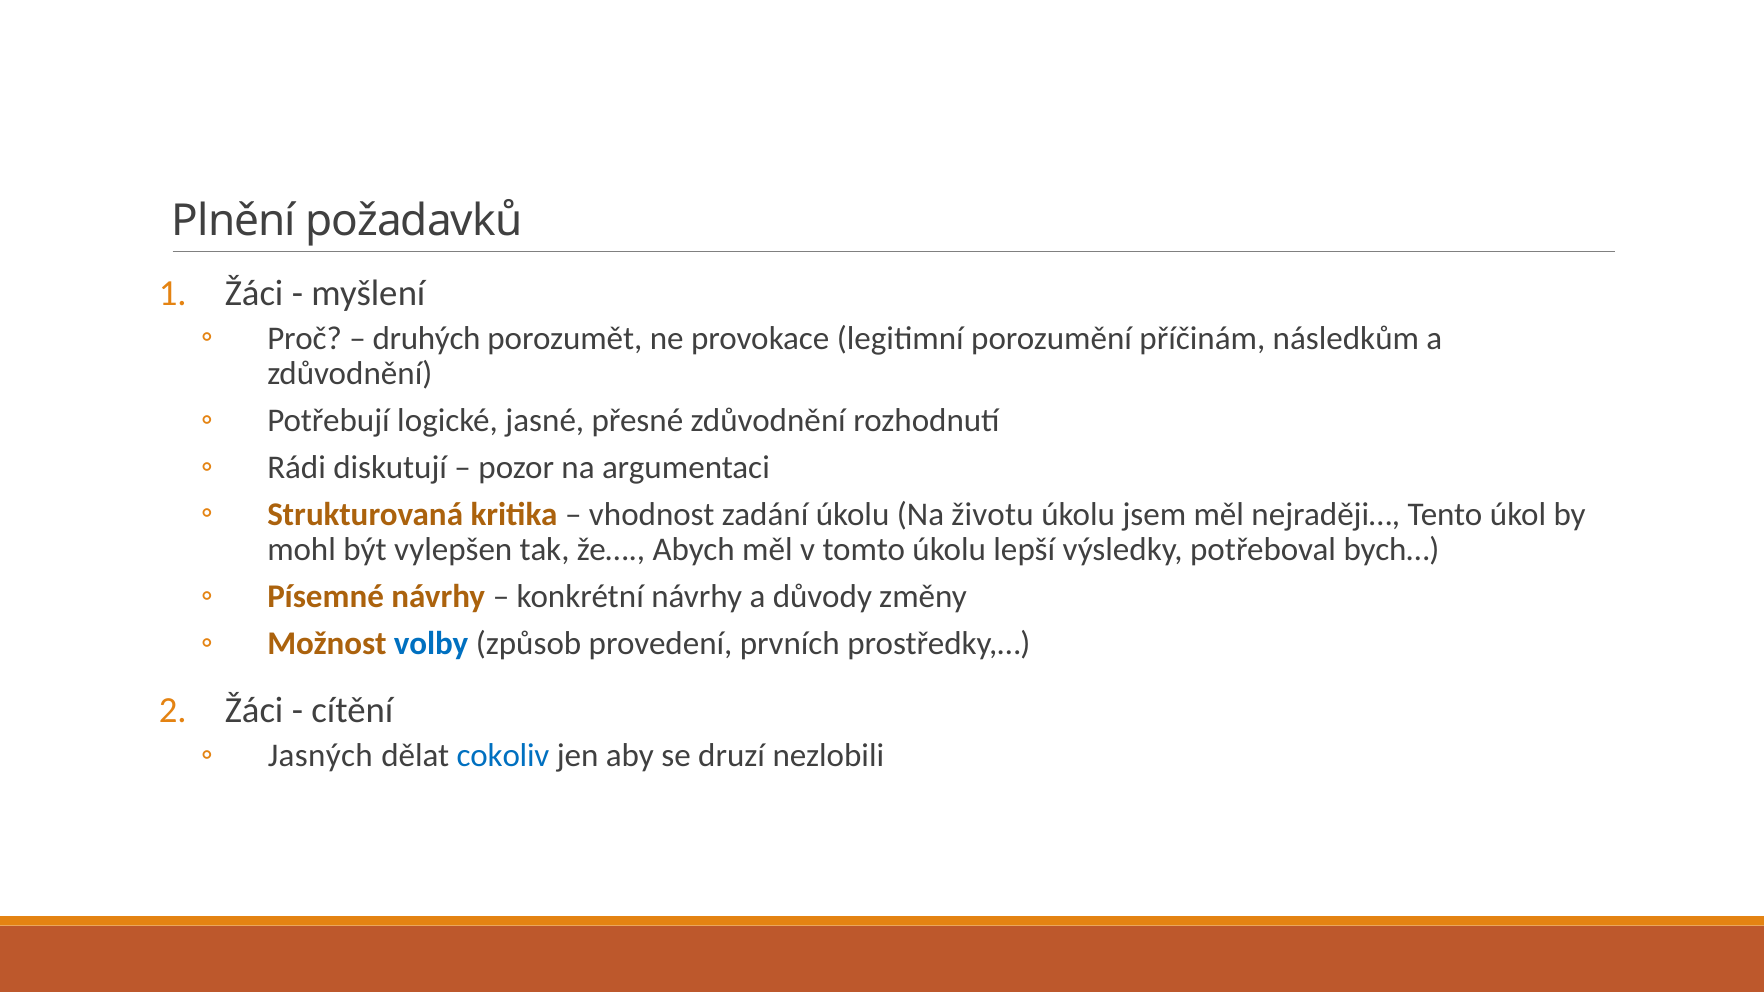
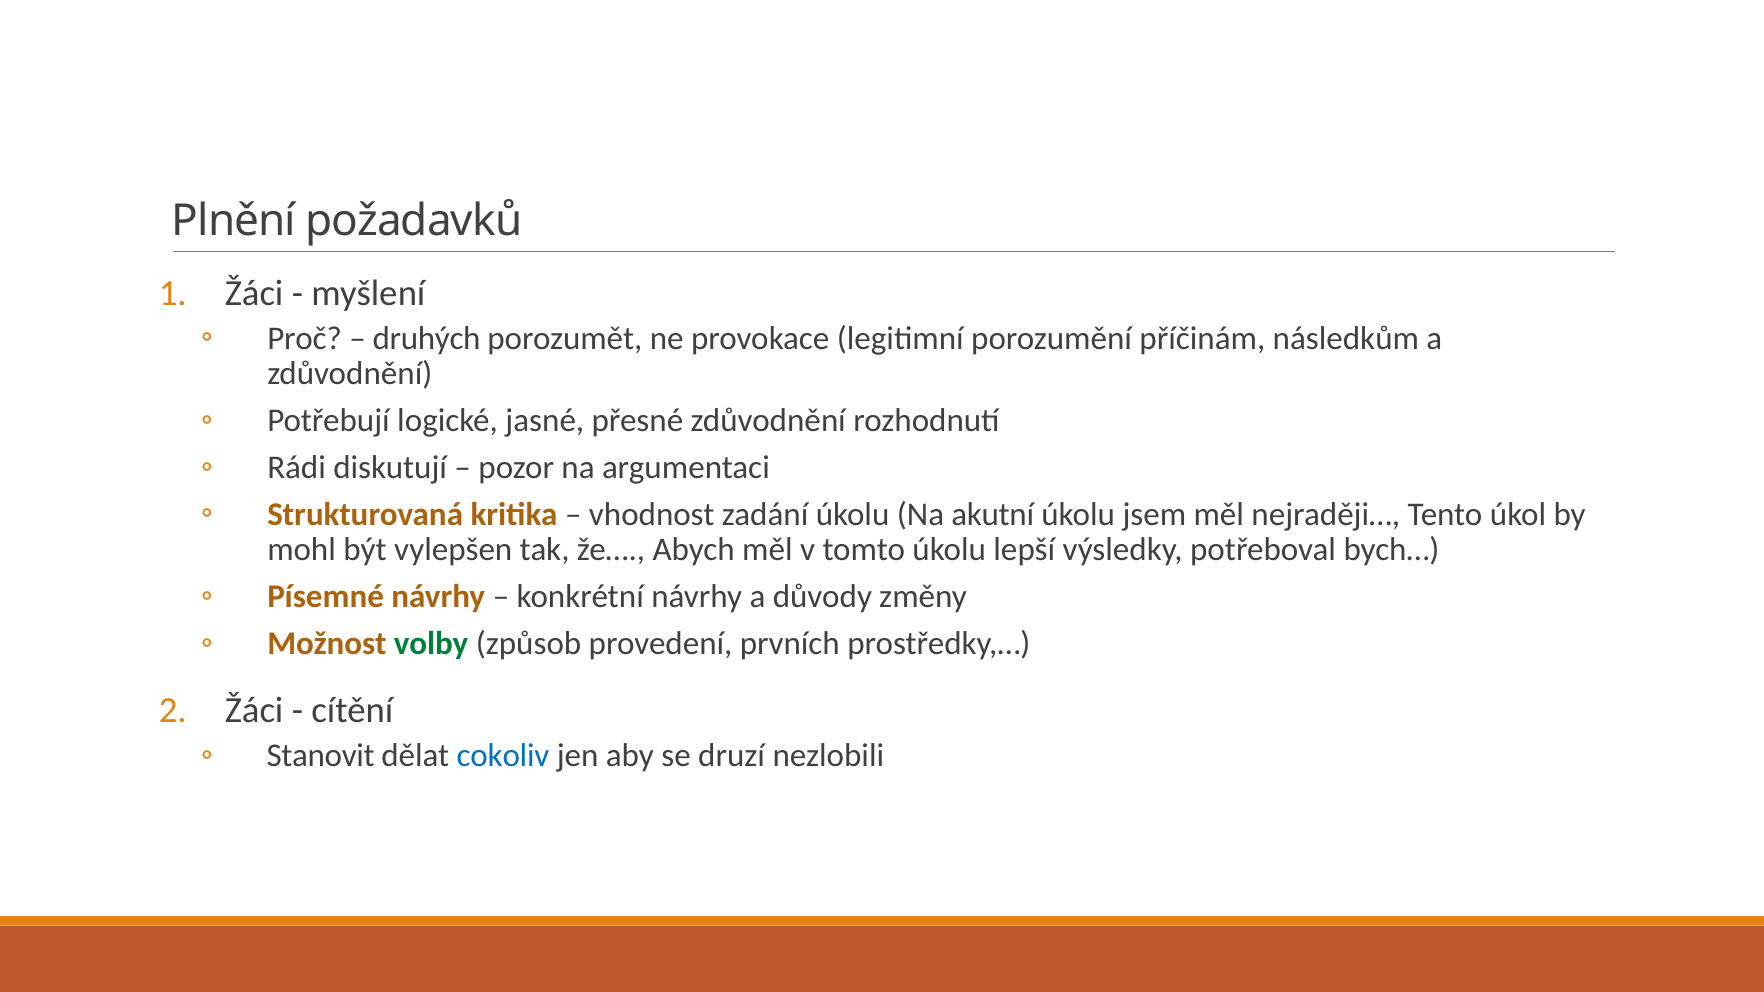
životu: životu -> akutní
volby colour: blue -> green
Jasných: Jasných -> Stanovit
